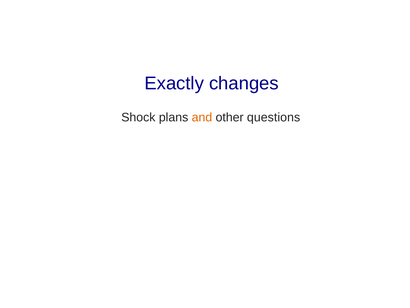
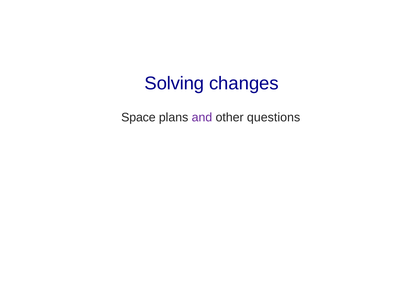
Exactly: Exactly -> Solving
Shock: Shock -> Space
and colour: orange -> purple
